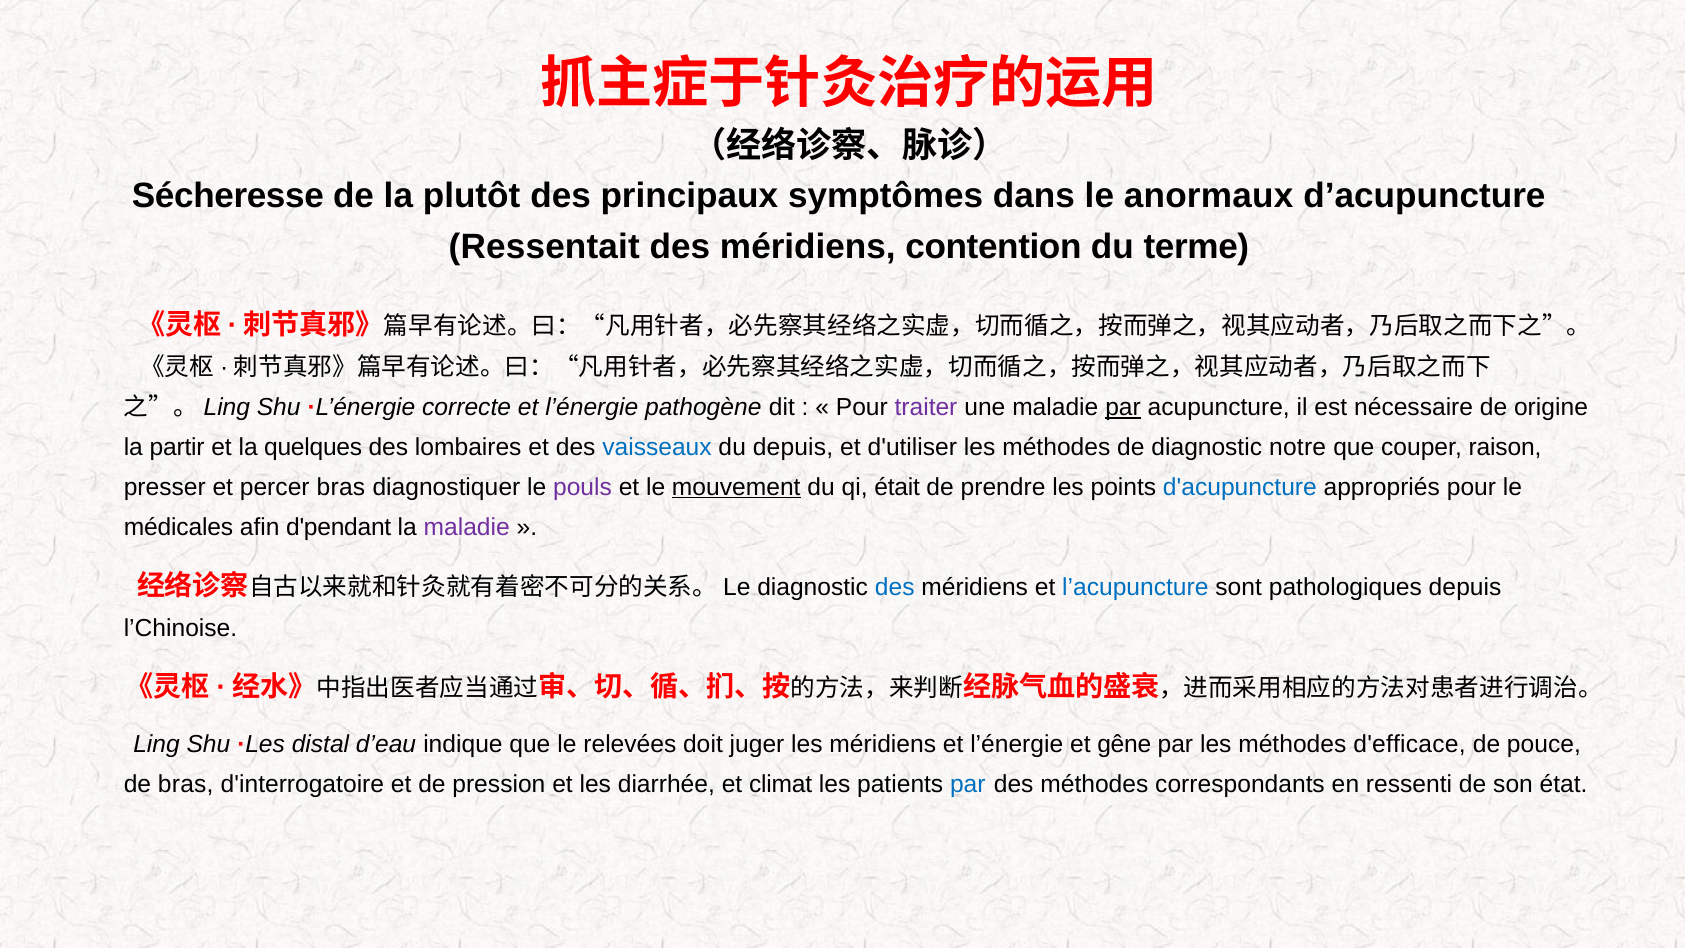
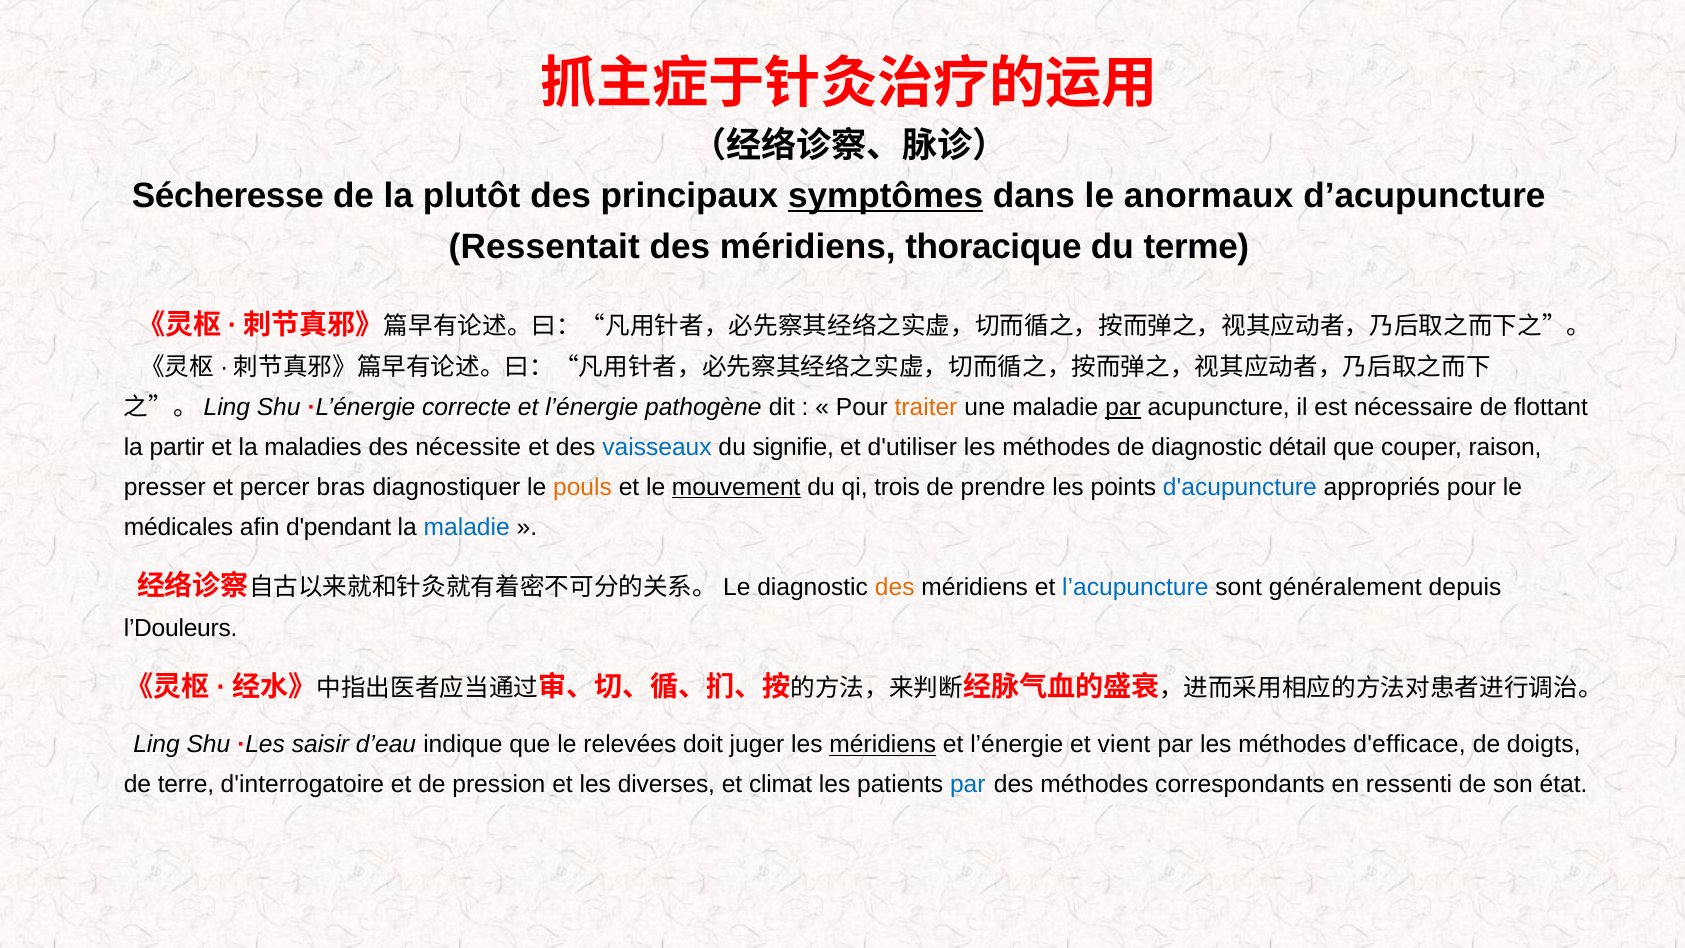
symptômes underline: none -> present
contention: contention -> thoracique
traiter colour: purple -> orange
origine: origine -> flottant
quelques: quelques -> maladies
lombaires: lombaires -> nécessite
du depuis: depuis -> signifie
notre: notre -> détail
pouls colour: purple -> orange
était: était -> trois
maladie at (467, 527) colour: purple -> blue
des at (895, 587) colour: blue -> orange
pathologiques: pathologiques -> généralement
l’Chinoise: l’Chinoise -> l’Douleurs
distal: distal -> saisir
méridiens at (883, 745) underline: none -> present
gêne: gêne -> vient
pouce: pouce -> doigts
de bras: bras -> terre
diarrhée: diarrhée -> diverses
